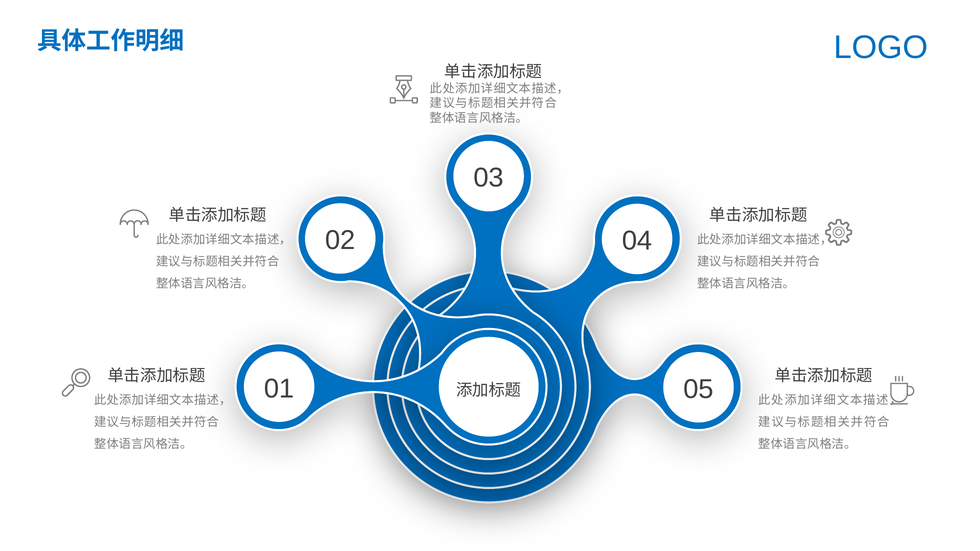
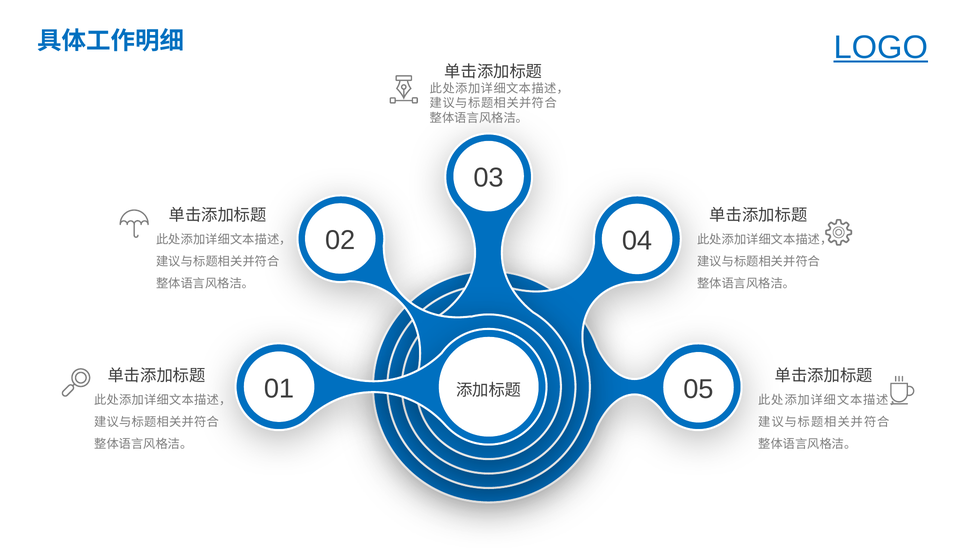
LOGO underline: none -> present
